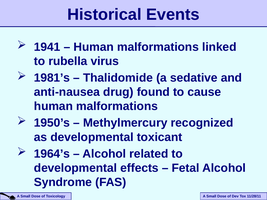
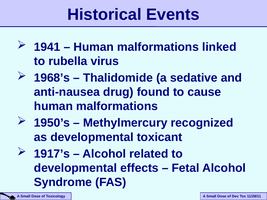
1981’s: 1981’s -> 1968’s
1964’s: 1964’s -> 1917’s
